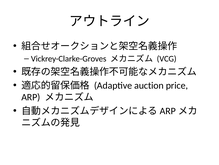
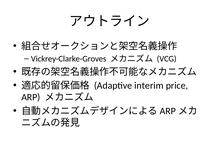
auction: auction -> interim
